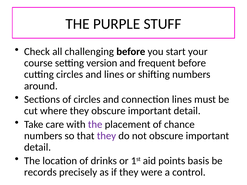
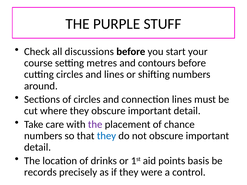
challenging: challenging -> discussions
version: version -> metres
frequent: frequent -> contours
they at (106, 136) colour: purple -> blue
